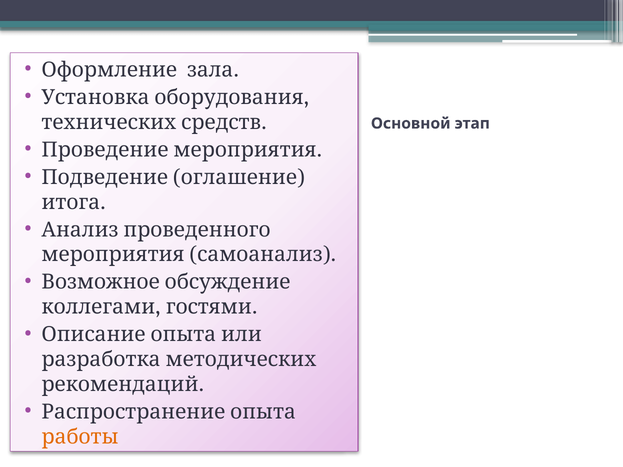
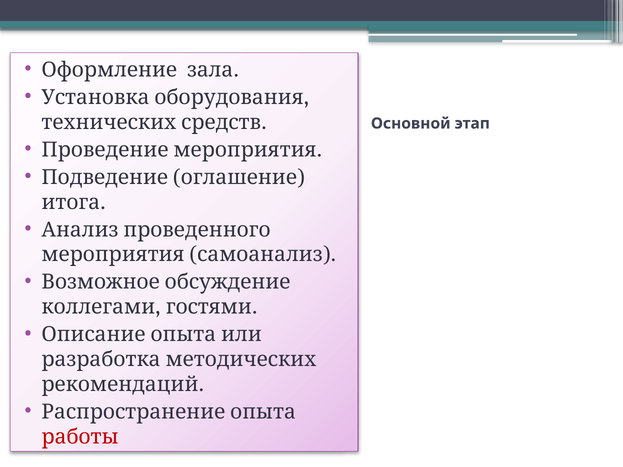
работы colour: orange -> red
